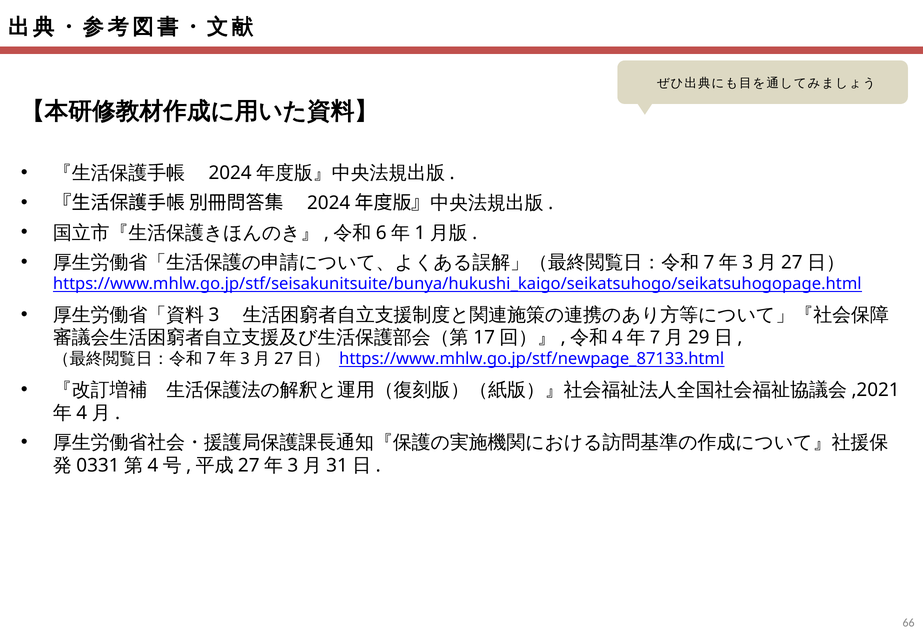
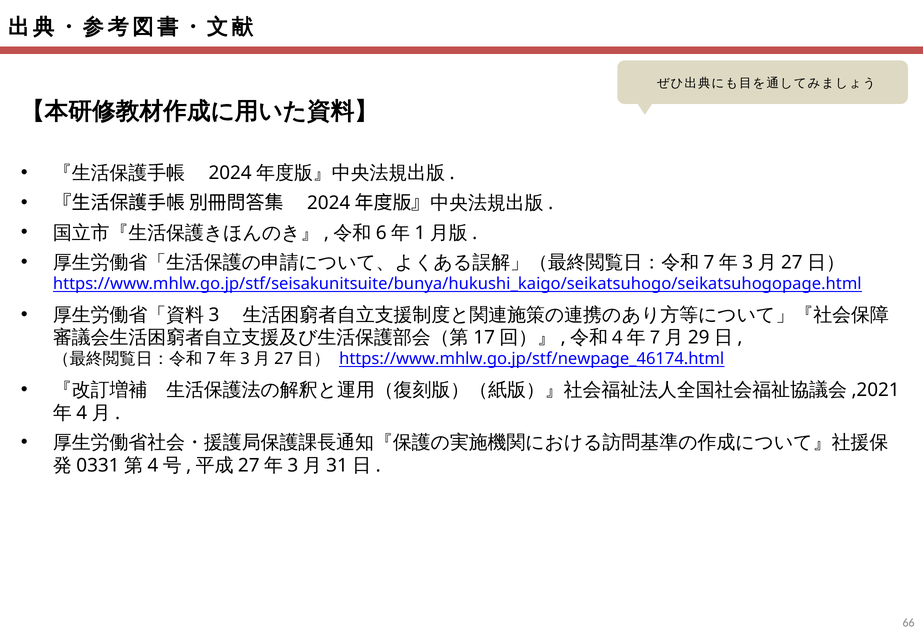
https://www.mhlw.go.jp/stf/newpage_87133.html: https://www.mhlw.go.jp/stf/newpage_87133.html -> https://www.mhlw.go.jp/stf/newpage_46174.html
